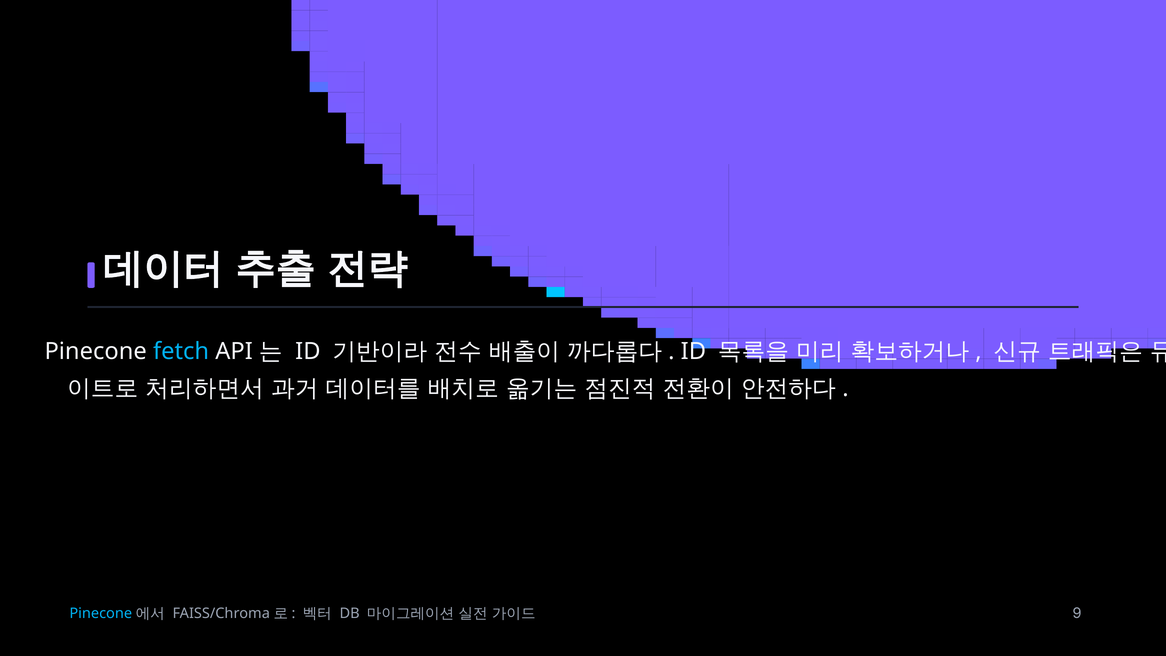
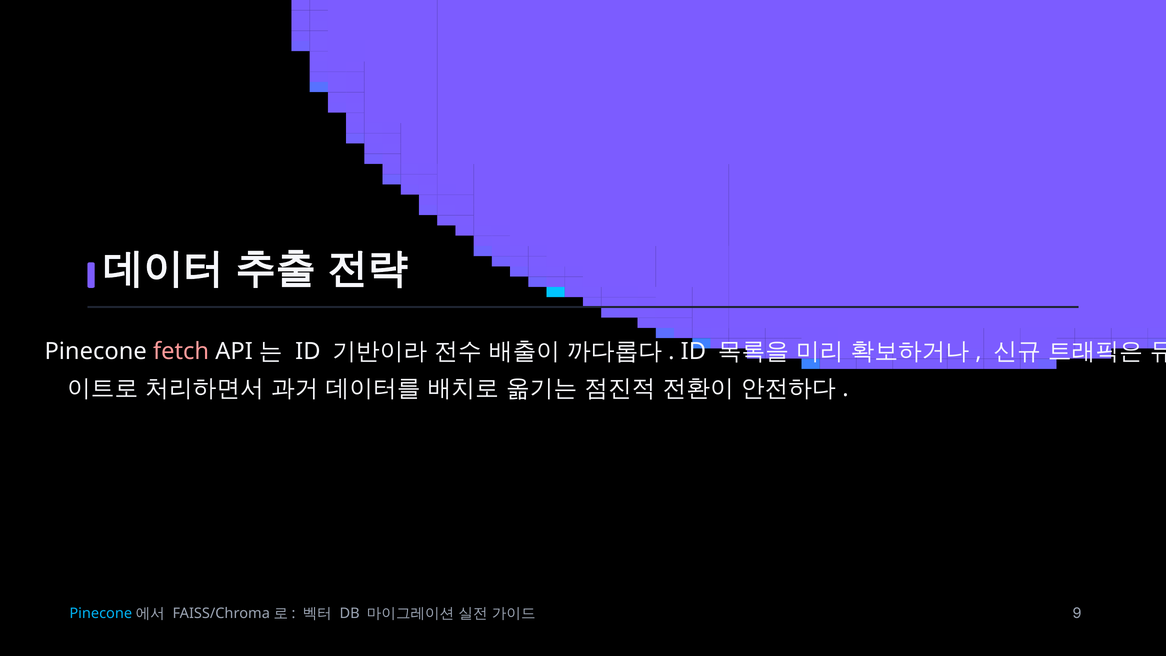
fetch colour: light blue -> pink
